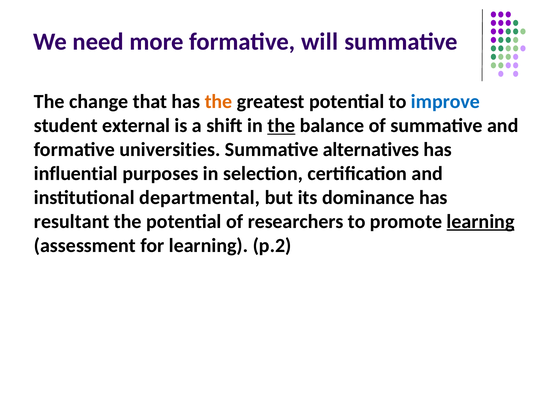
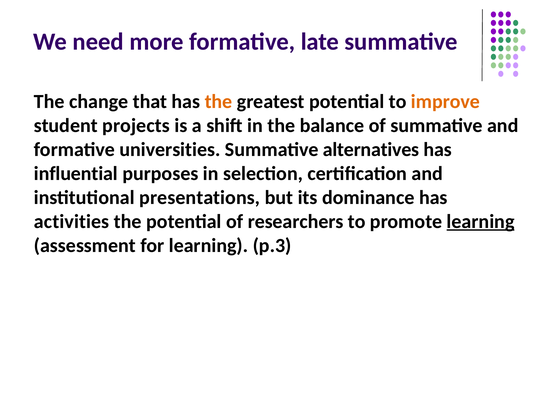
will: will -> late
improve colour: blue -> orange
external: external -> projects
the at (281, 126) underline: present -> none
departmental: departmental -> presentations
resultant: resultant -> activities
p.2: p.2 -> p.3
